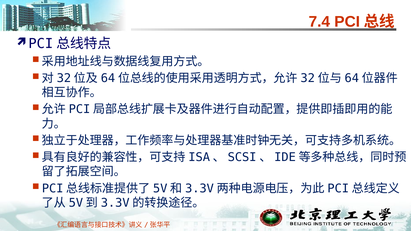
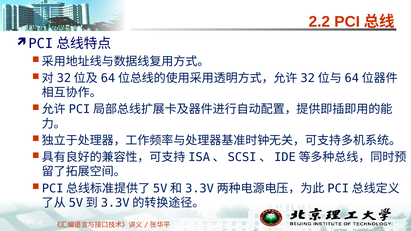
7.4: 7.4 -> 2.2
